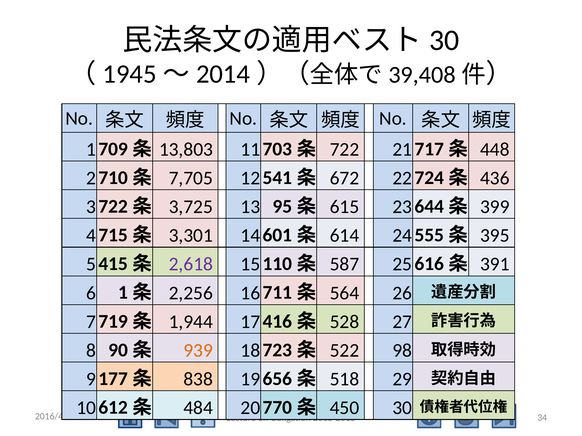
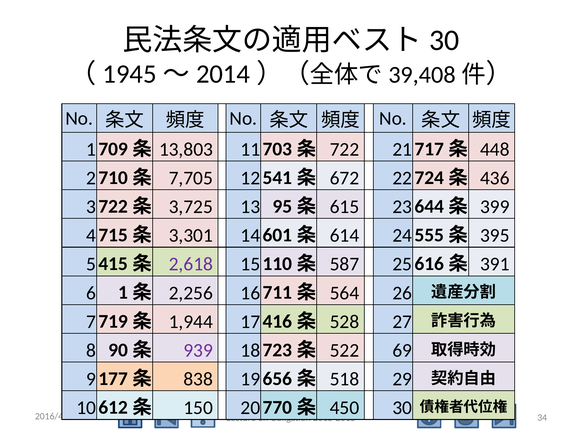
939 colour: orange -> purple
98: 98 -> 69
484: 484 -> 150
